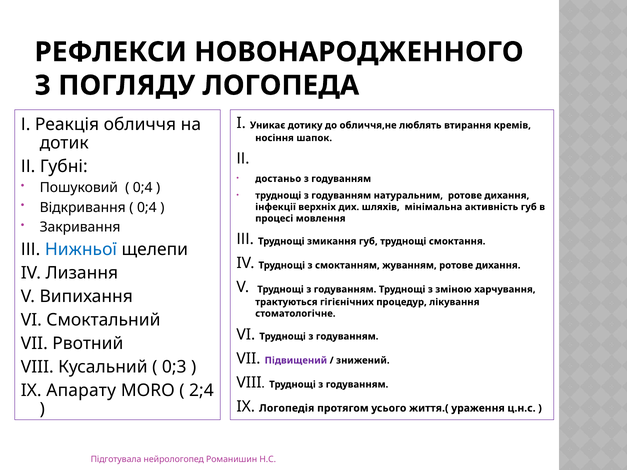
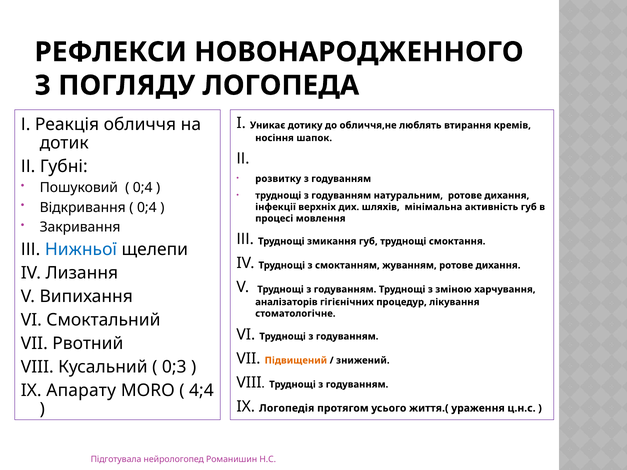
достаньо: достаньо -> розвитку
трактуються: трактуються -> аналізаторів
Підвищений colour: purple -> orange
2;4: 2;4 -> 4;4
